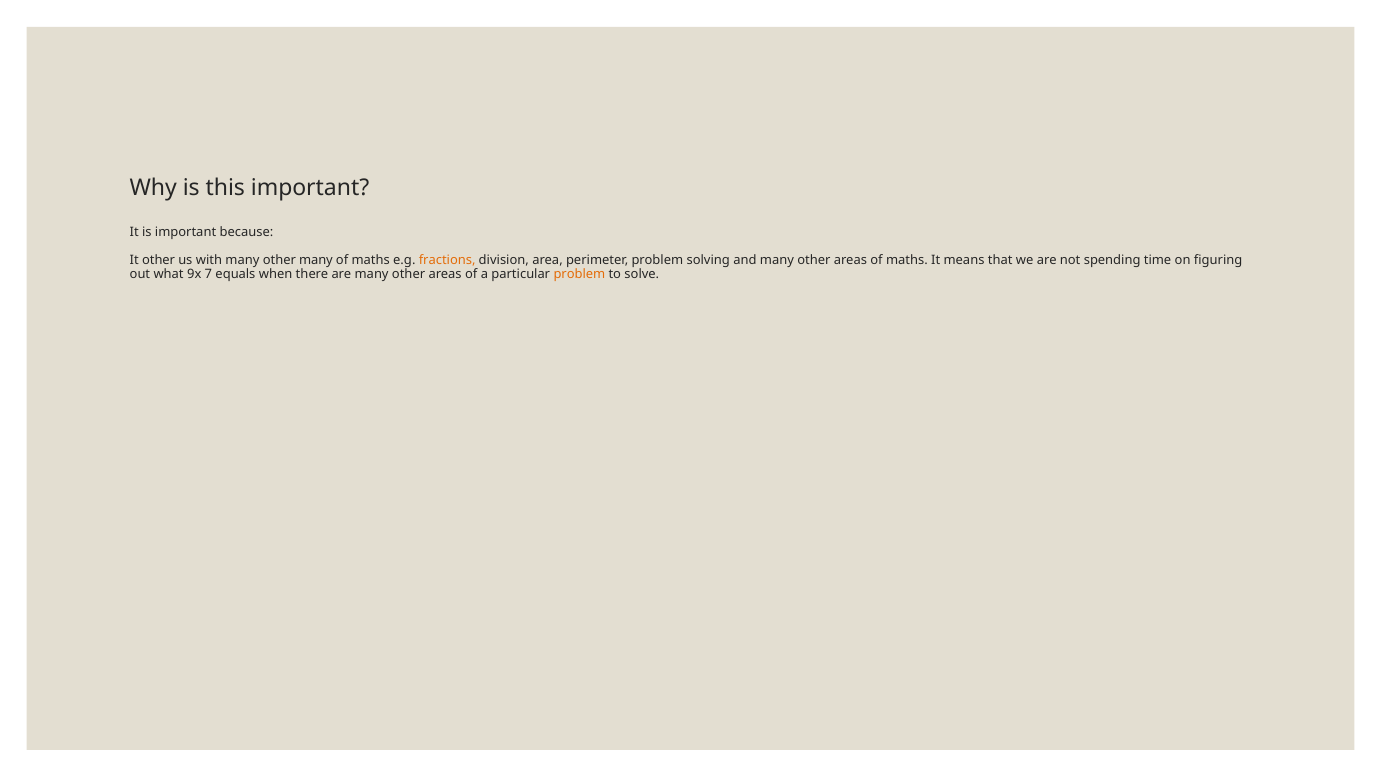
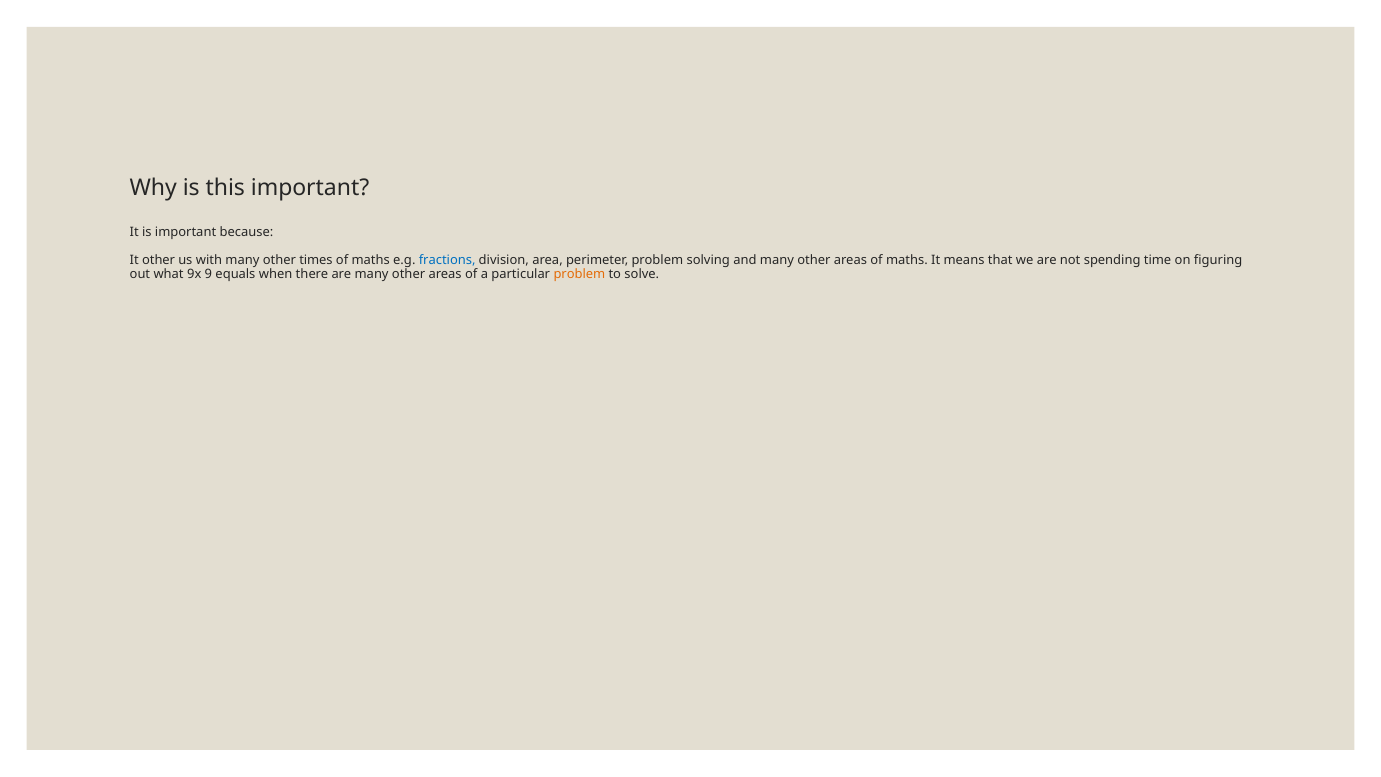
other many: many -> times
fractions colour: orange -> blue
7: 7 -> 9
